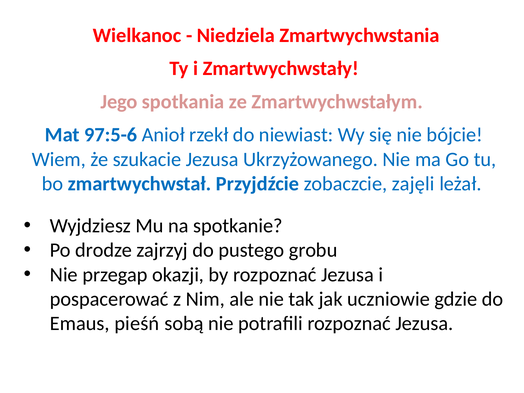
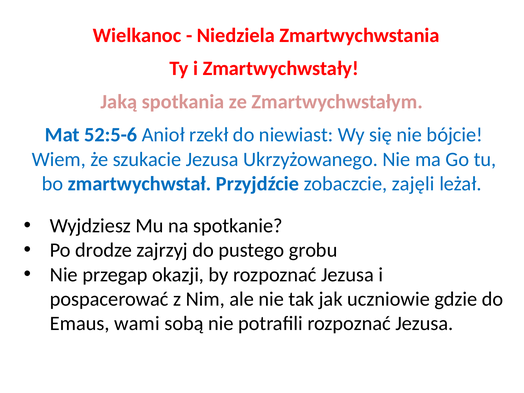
Jego: Jego -> Jaką
97:5-6: 97:5-6 -> 52:5-6
pieśń: pieśń -> wami
